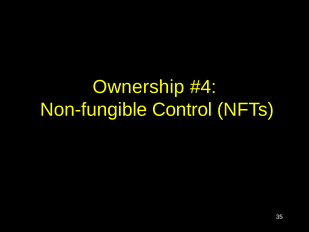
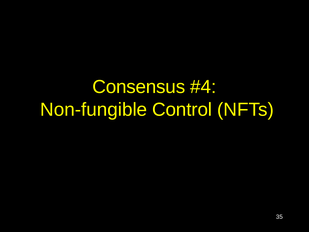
Ownership: Ownership -> Consensus
